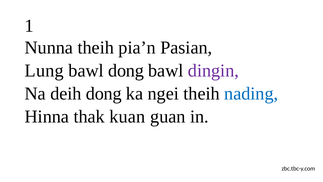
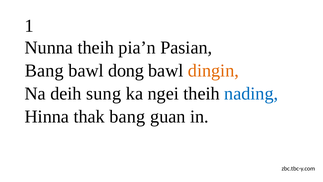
Lung at (44, 71): Lung -> Bang
dingin colour: purple -> orange
deih dong: dong -> sung
thak kuan: kuan -> bang
